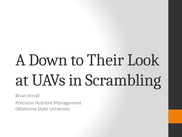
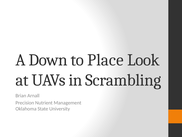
Their: Their -> Place
